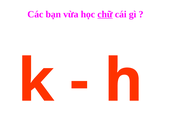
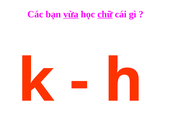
vừa underline: none -> present
